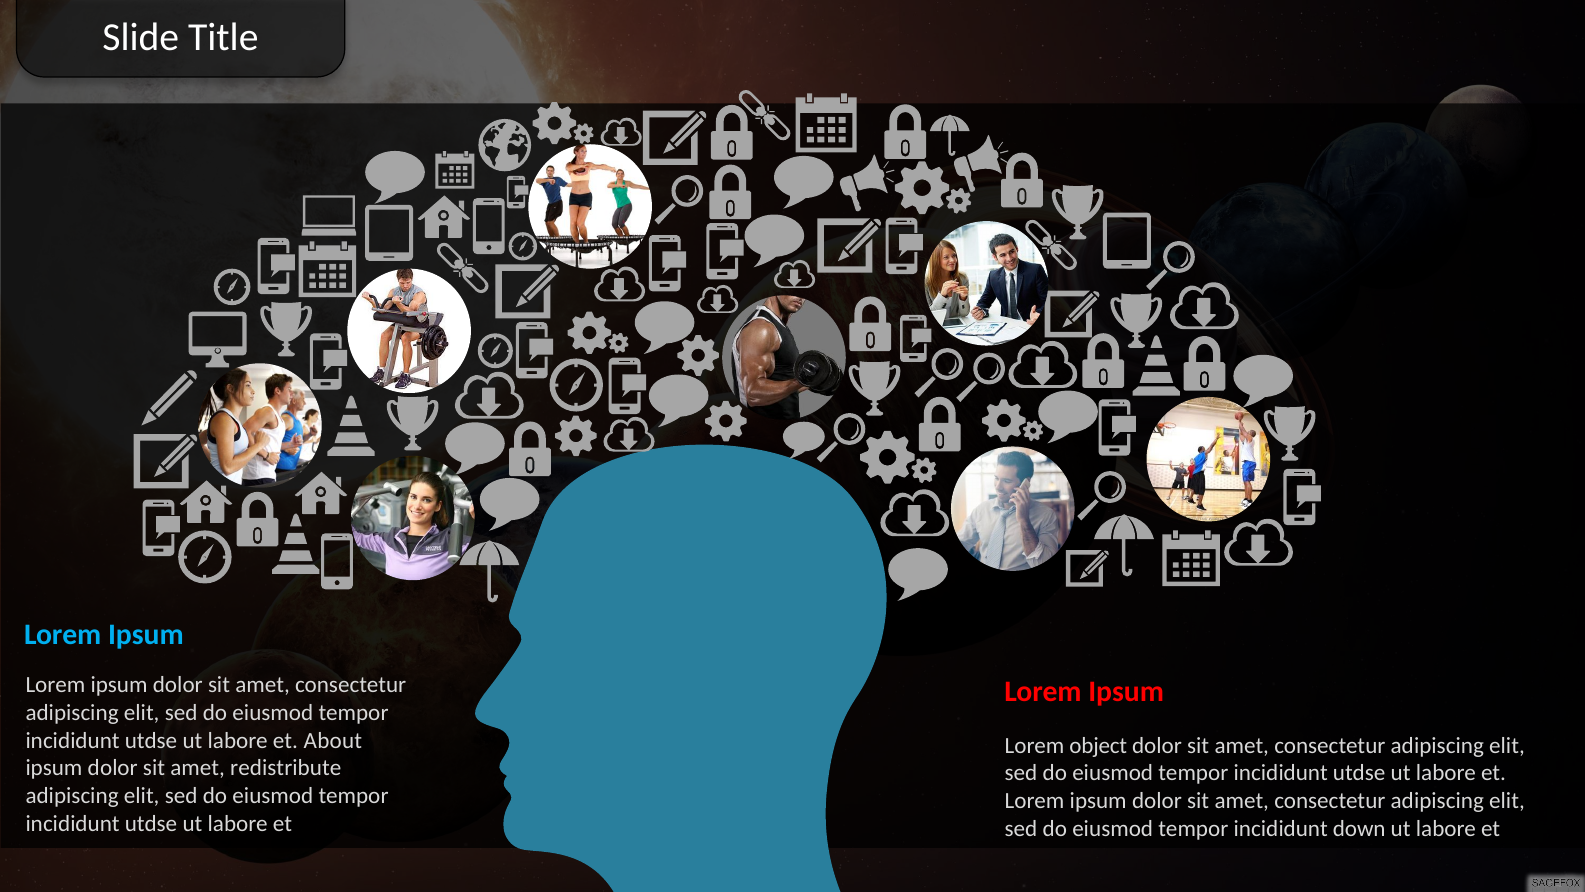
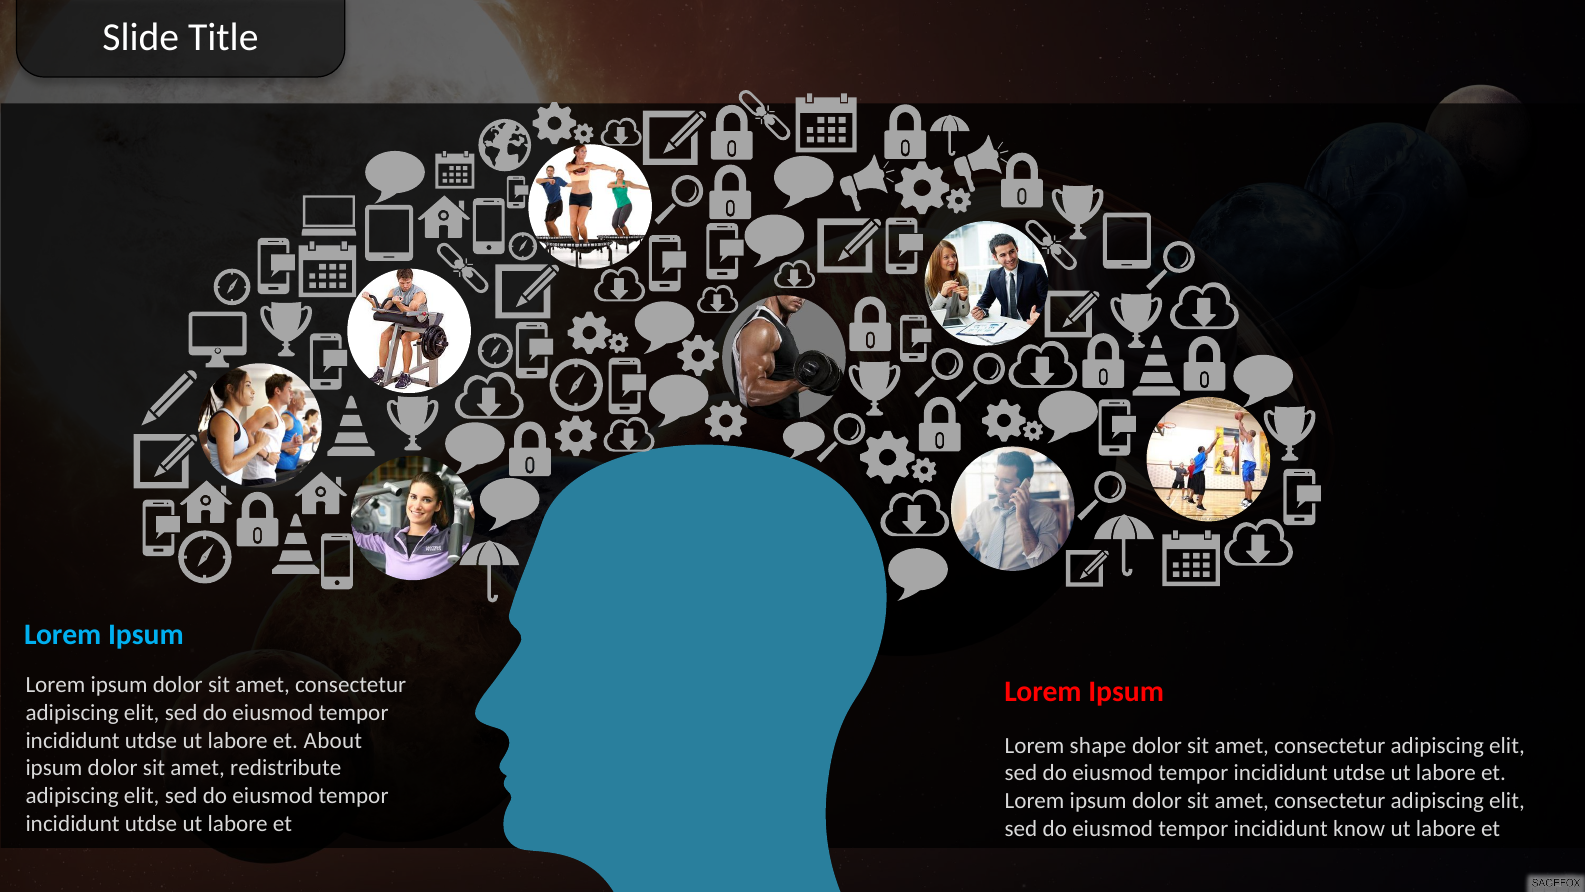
object: object -> shape
down: down -> know
